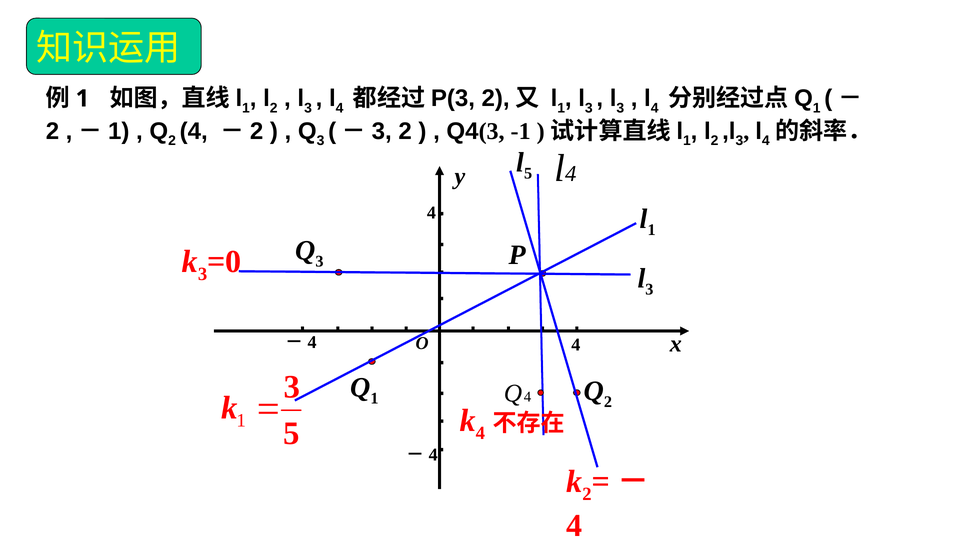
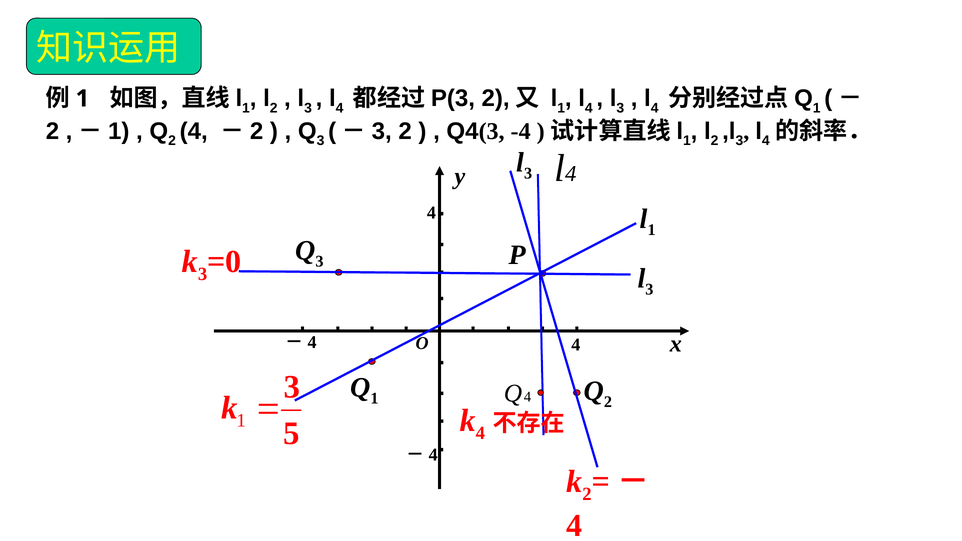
3 at (589, 108): 3 -> 4
-1: -1 -> -4
5 at (528, 173): 5 -> 3
